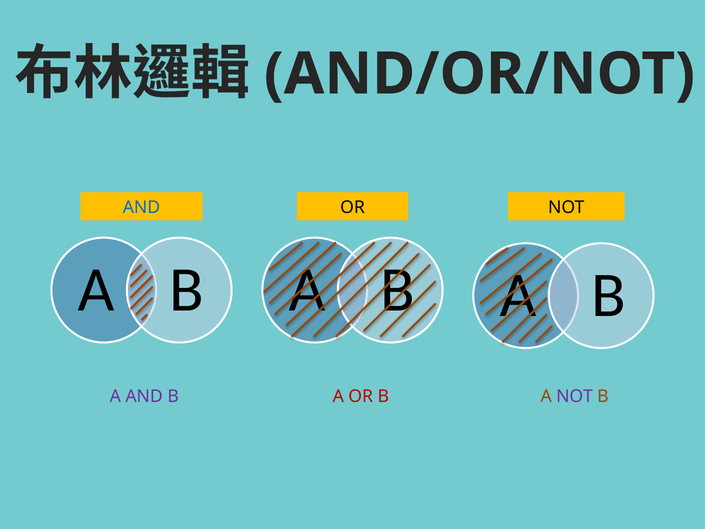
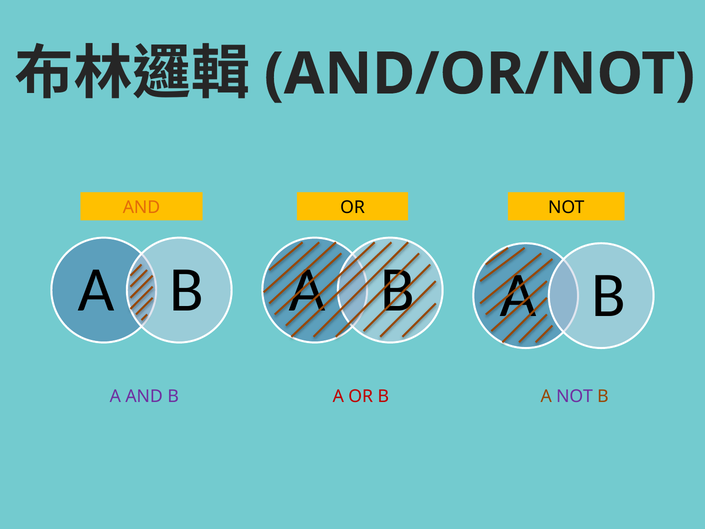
AND at (141, 207) colour: blue -> orange
